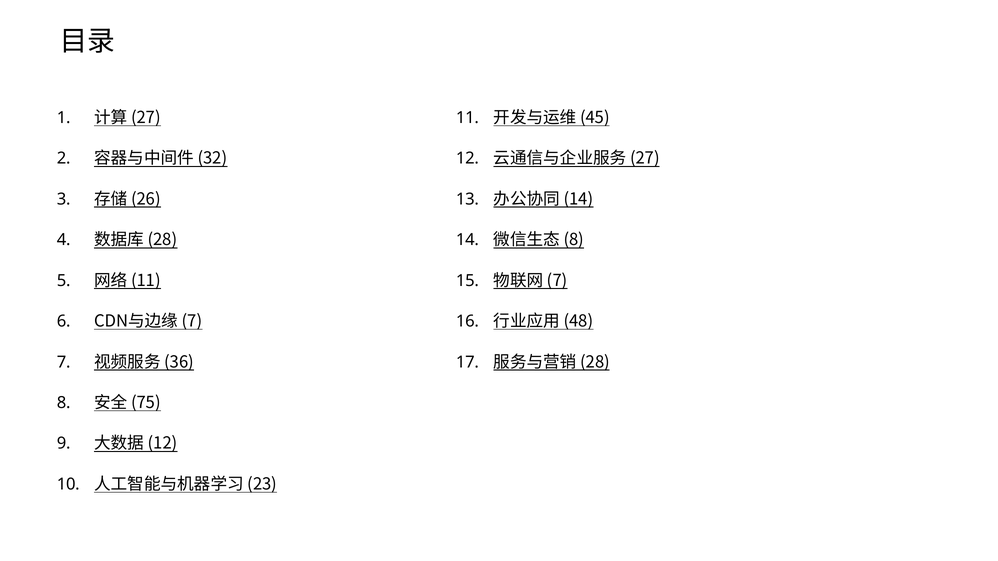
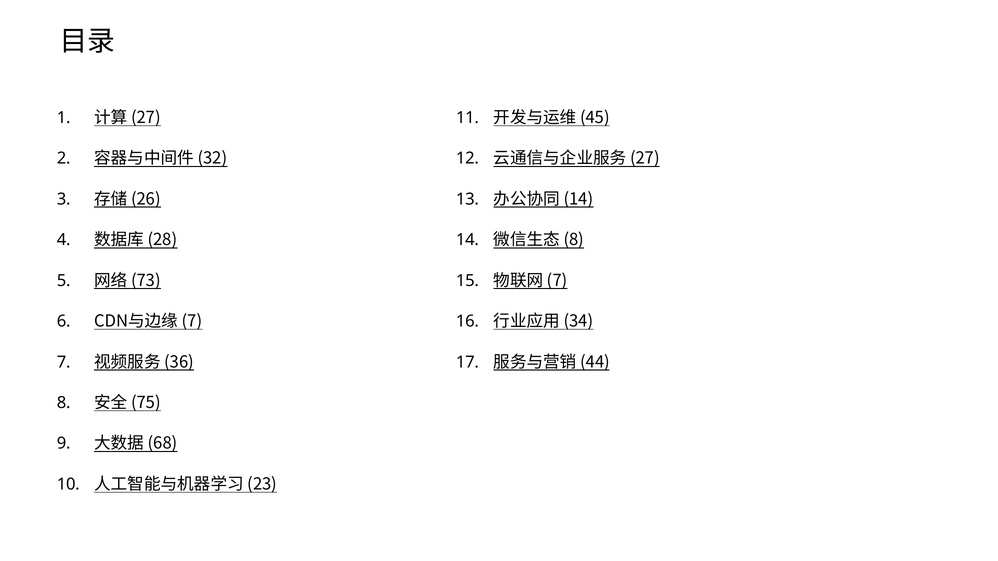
11 at (146, 281): 11 -> 73
48: 48 -> 34
28 at (595, 362): 28 -> 44
12 at (163, 444): 12 -> 68
